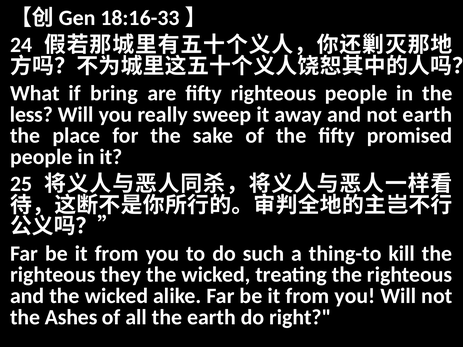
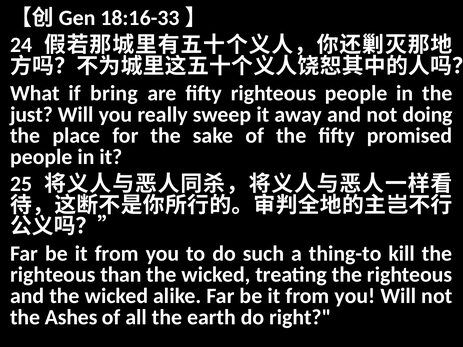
less: less -> just
not earth: earth -> doing
they: they -> than
